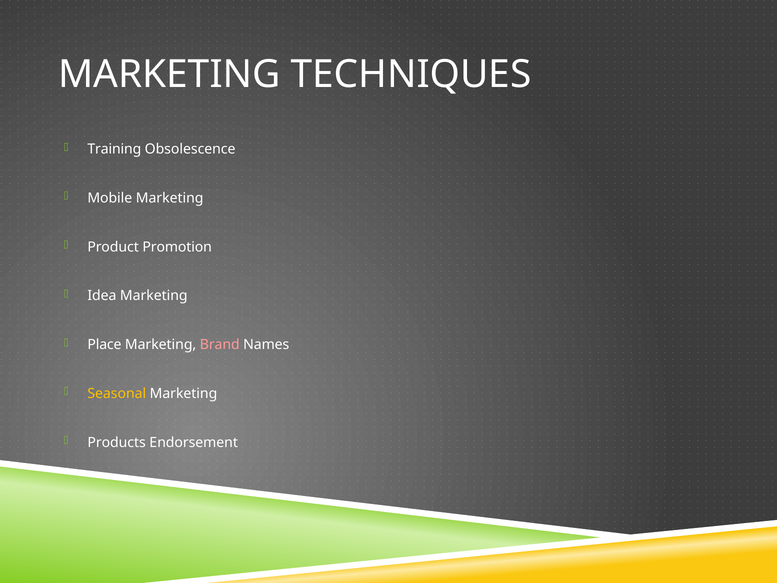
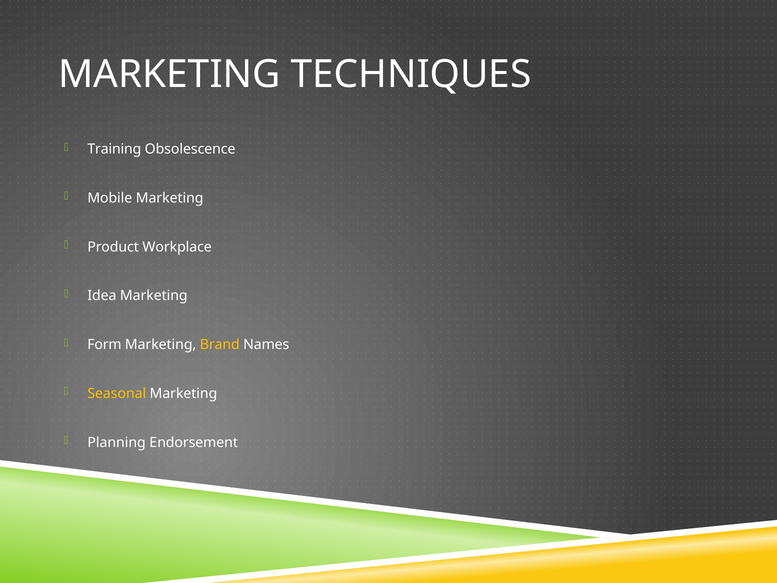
Promotion: Promotion -> Workplace
Place: Place -> Form
Brand colour: pink -> yellow
Products: Products -> Planning
